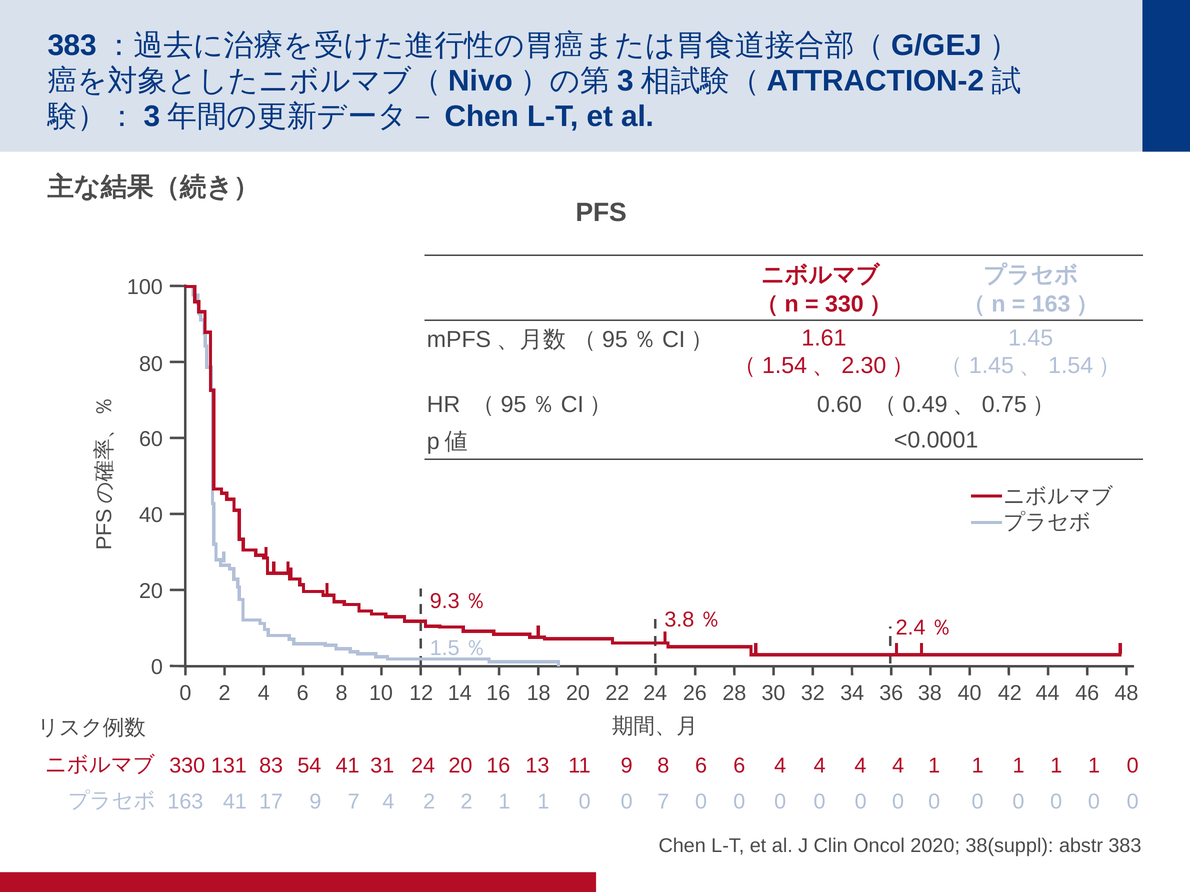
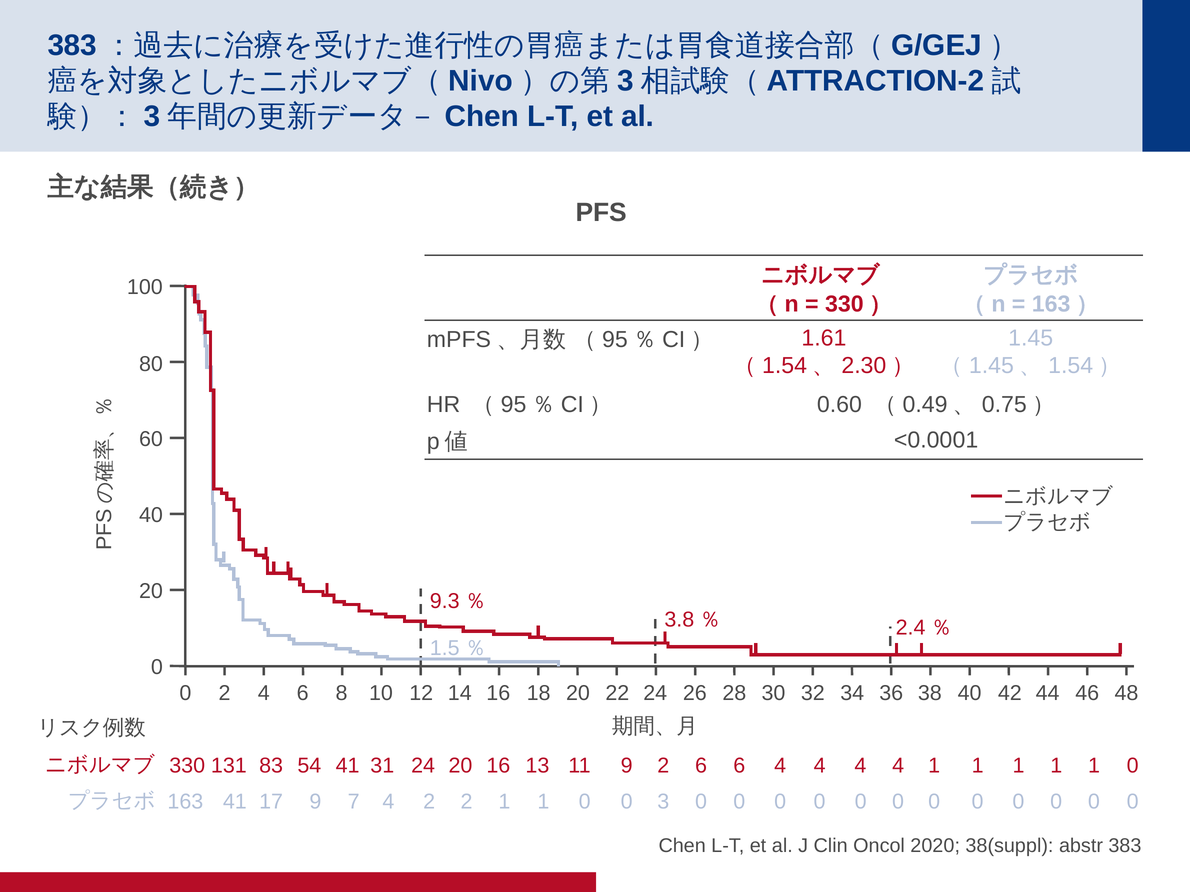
9 8: 8 -> 2
0 7: 7 -> 3
